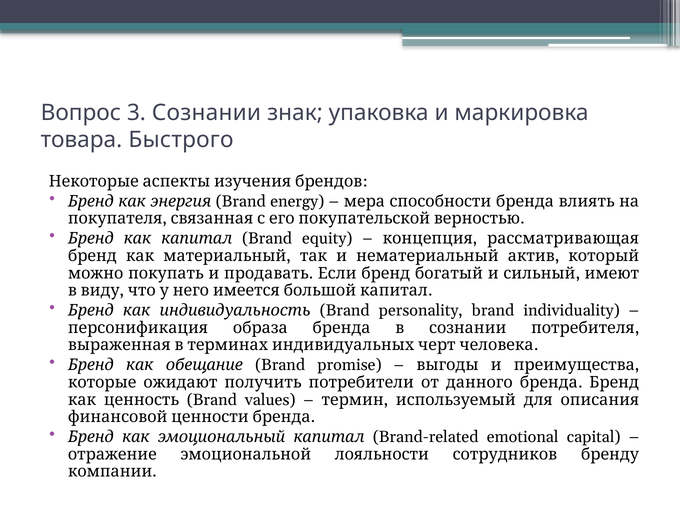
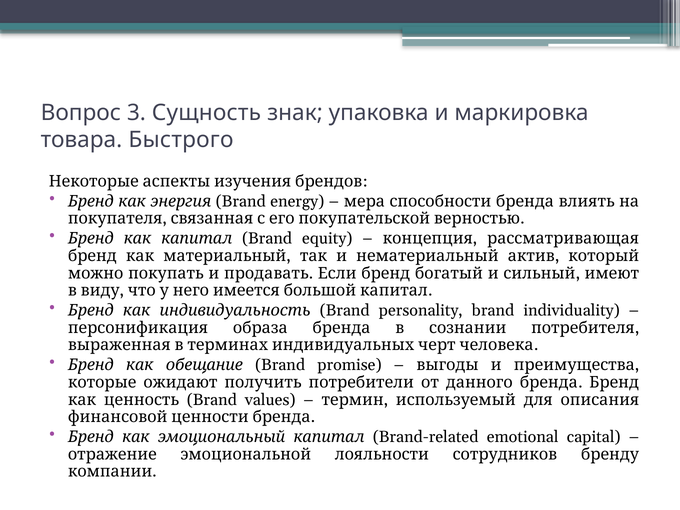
3 Сознании: Сознании -> Сущность
